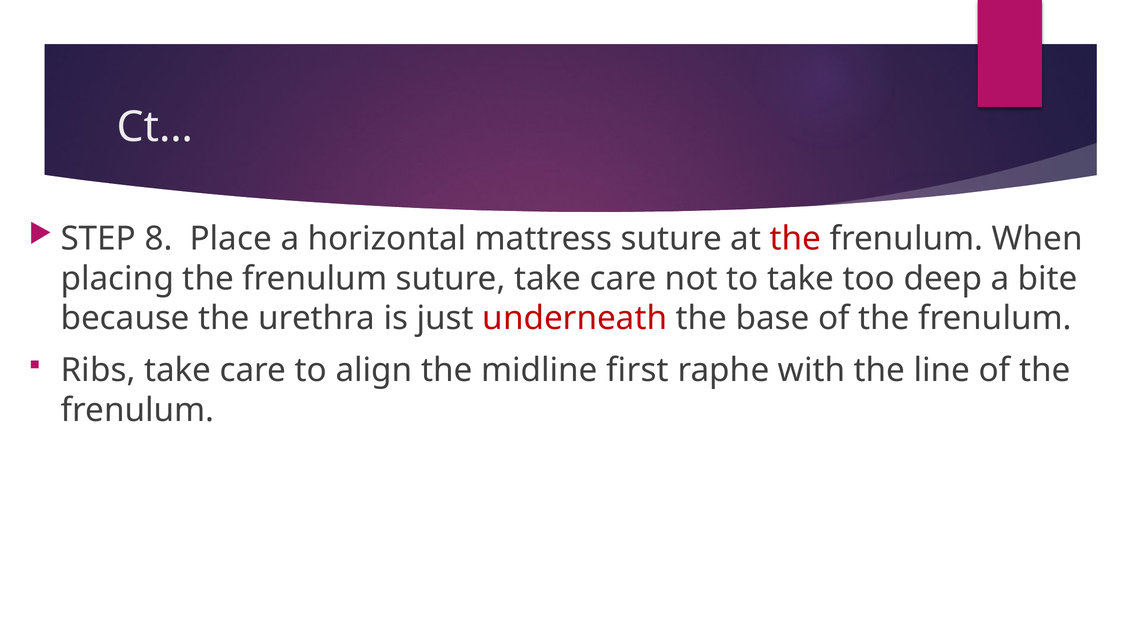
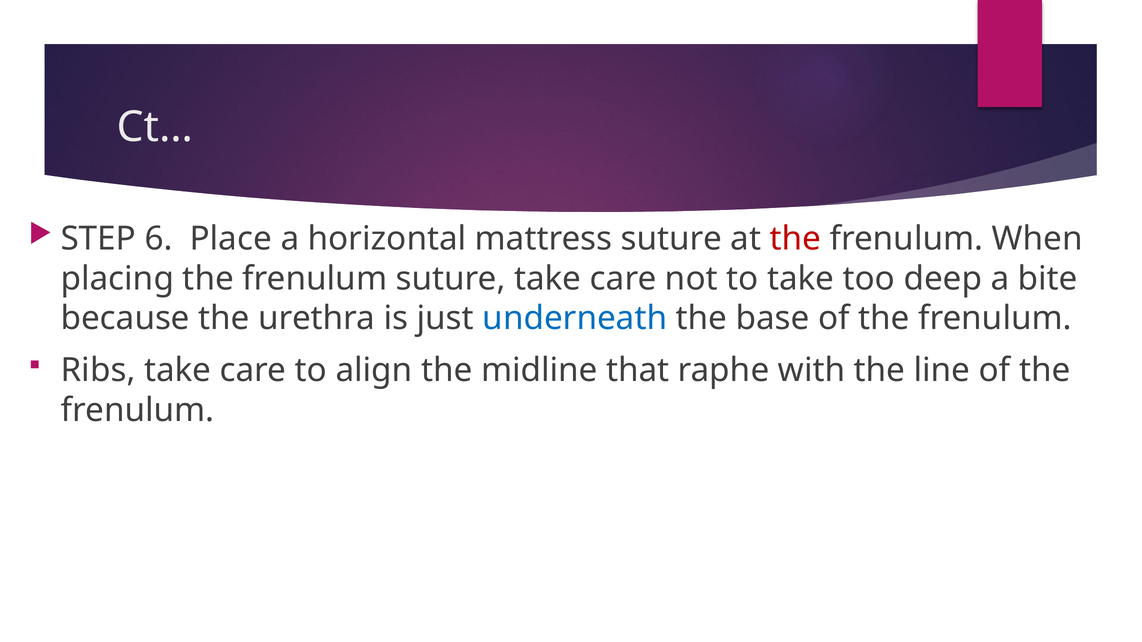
8: 8 -> 6
underneath colour: red -> blue
first: first -> that
